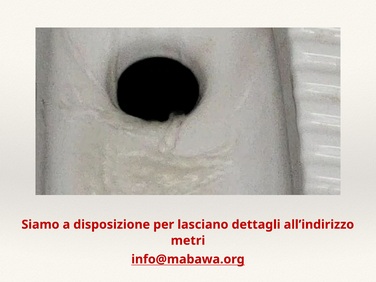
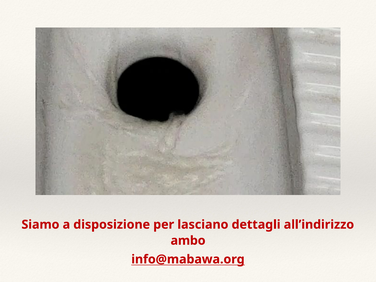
metri: metri -> ambo
